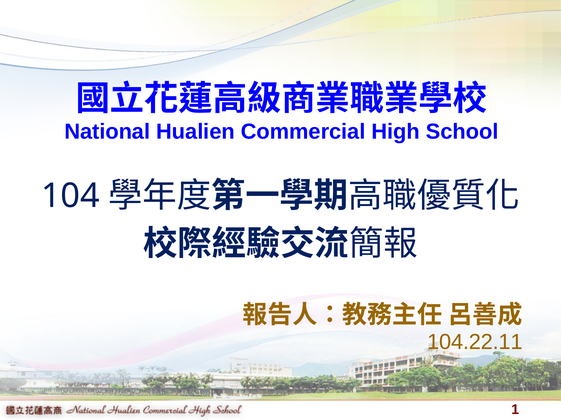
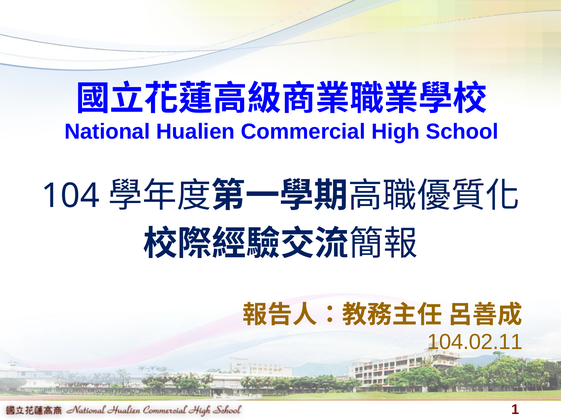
104.22.11: 104.22.11 -> 104.02.11
